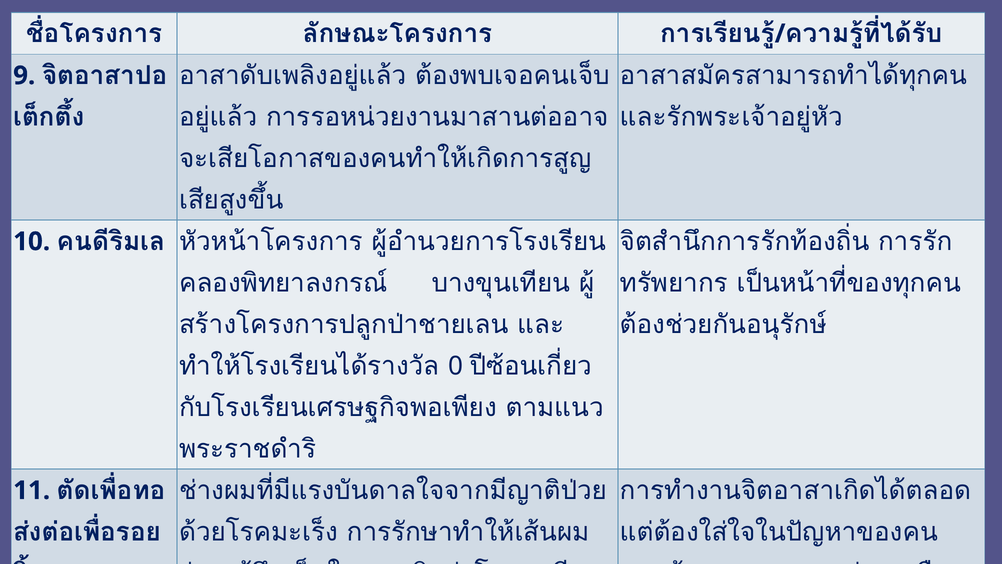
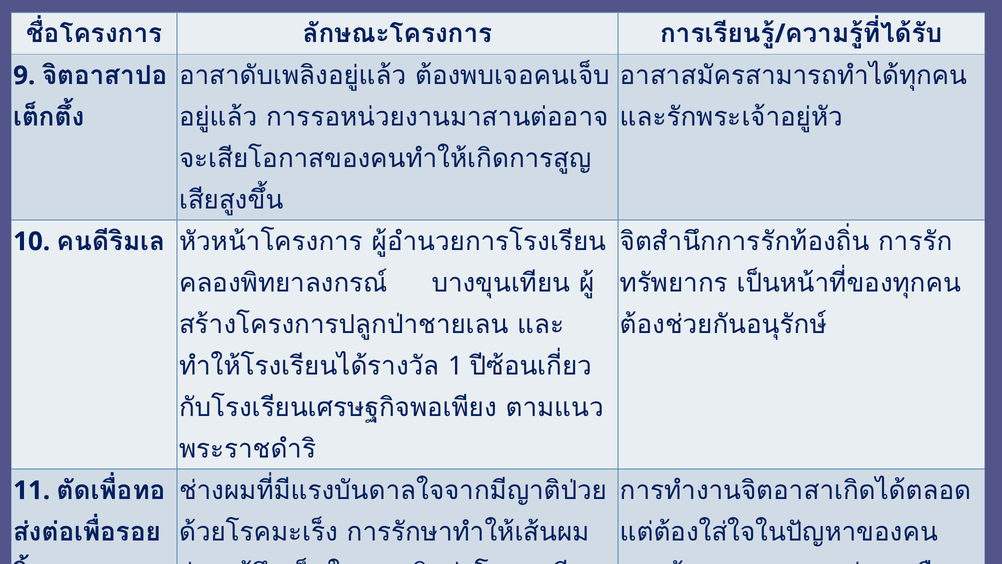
0: 0 -> 1
